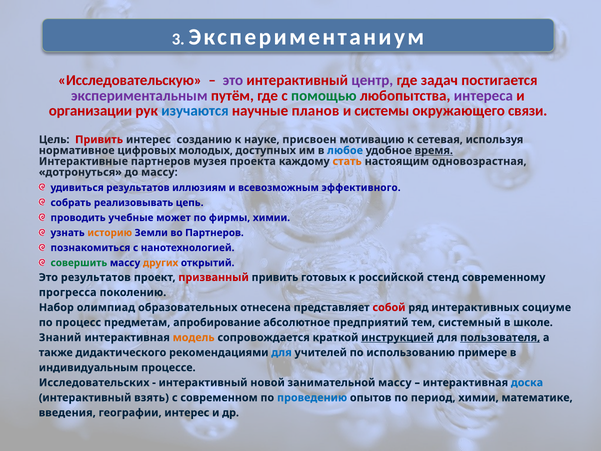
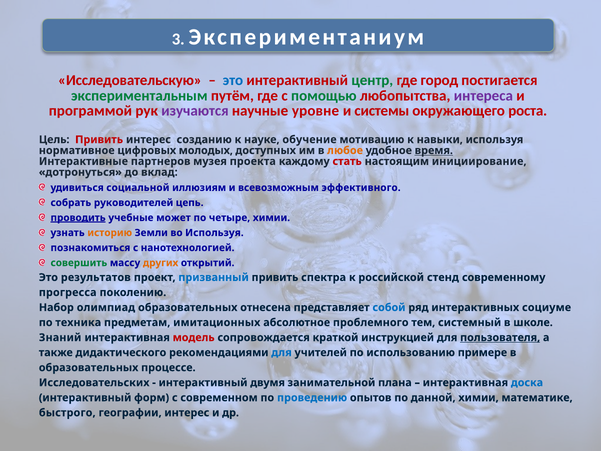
это at (233, 80) colour: purple -> blue
центр colour: purple -> green
задач: задач -> город
экспериментальным colour: purple -> green
организации: организации -> программой
изучаются colour: blue -> purple
планов: планов -> уровне
связи: связи -> роста
присвоен: присвоен -> обучение
сетевая: сетевая -> навыки
любое colour: blue -> orange
стать colour: orange -> red
одновозрастная: одновозрастная -> инициирование
до массу: массу -> вклад
удивиться результатов: результатов -> социальной
реализовывать: реализовывать -> руководителей
проводить underline: none -> present
фирмы: фирмы -> четыре
во Партнеров: Партнеров -> Используя
призванный colour: red -> blue
готовых: готовых -> спектра
собой colour: red -> blue
процесс: процесс -> техника
апробирование: апробирование -> имитационных
предприятий: предприятий -> проблемного
модель colour: orange -> red
инструкцией underline: present -> none
индивидуальным at (89, 367): индивидуальным -> образовательных
новой: новой -> двумя
занимательной массу: массу -> плана
взять: взять -> форм
период: период -> данной
введения: введения -> быстрого
